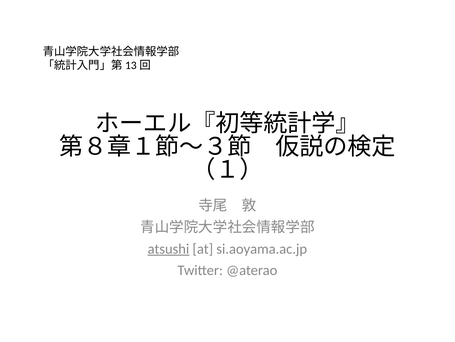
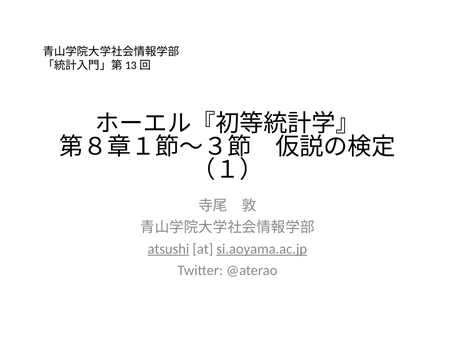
si.aoyama.ac.jp underline: none -> present
